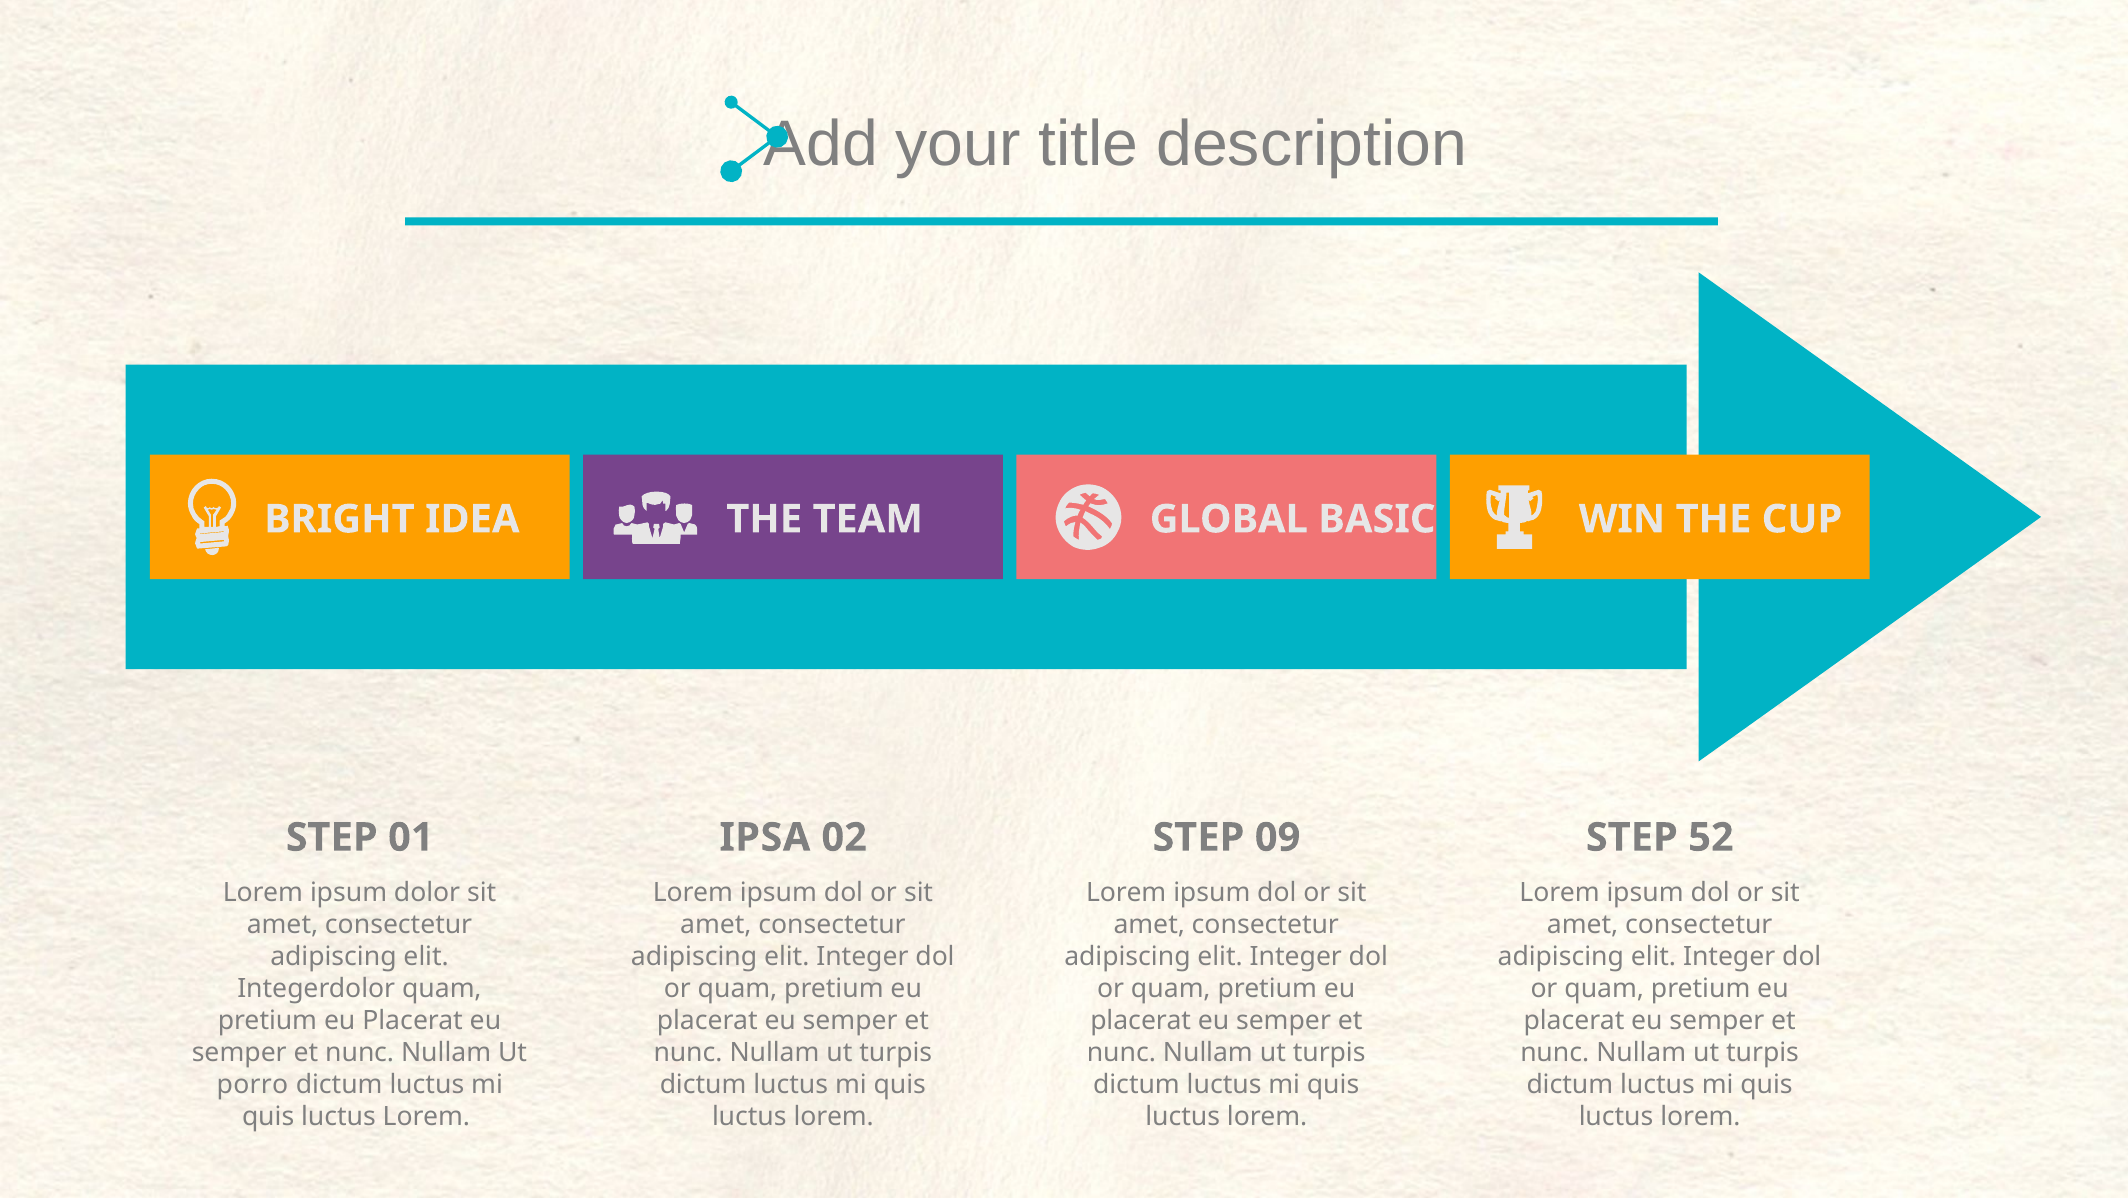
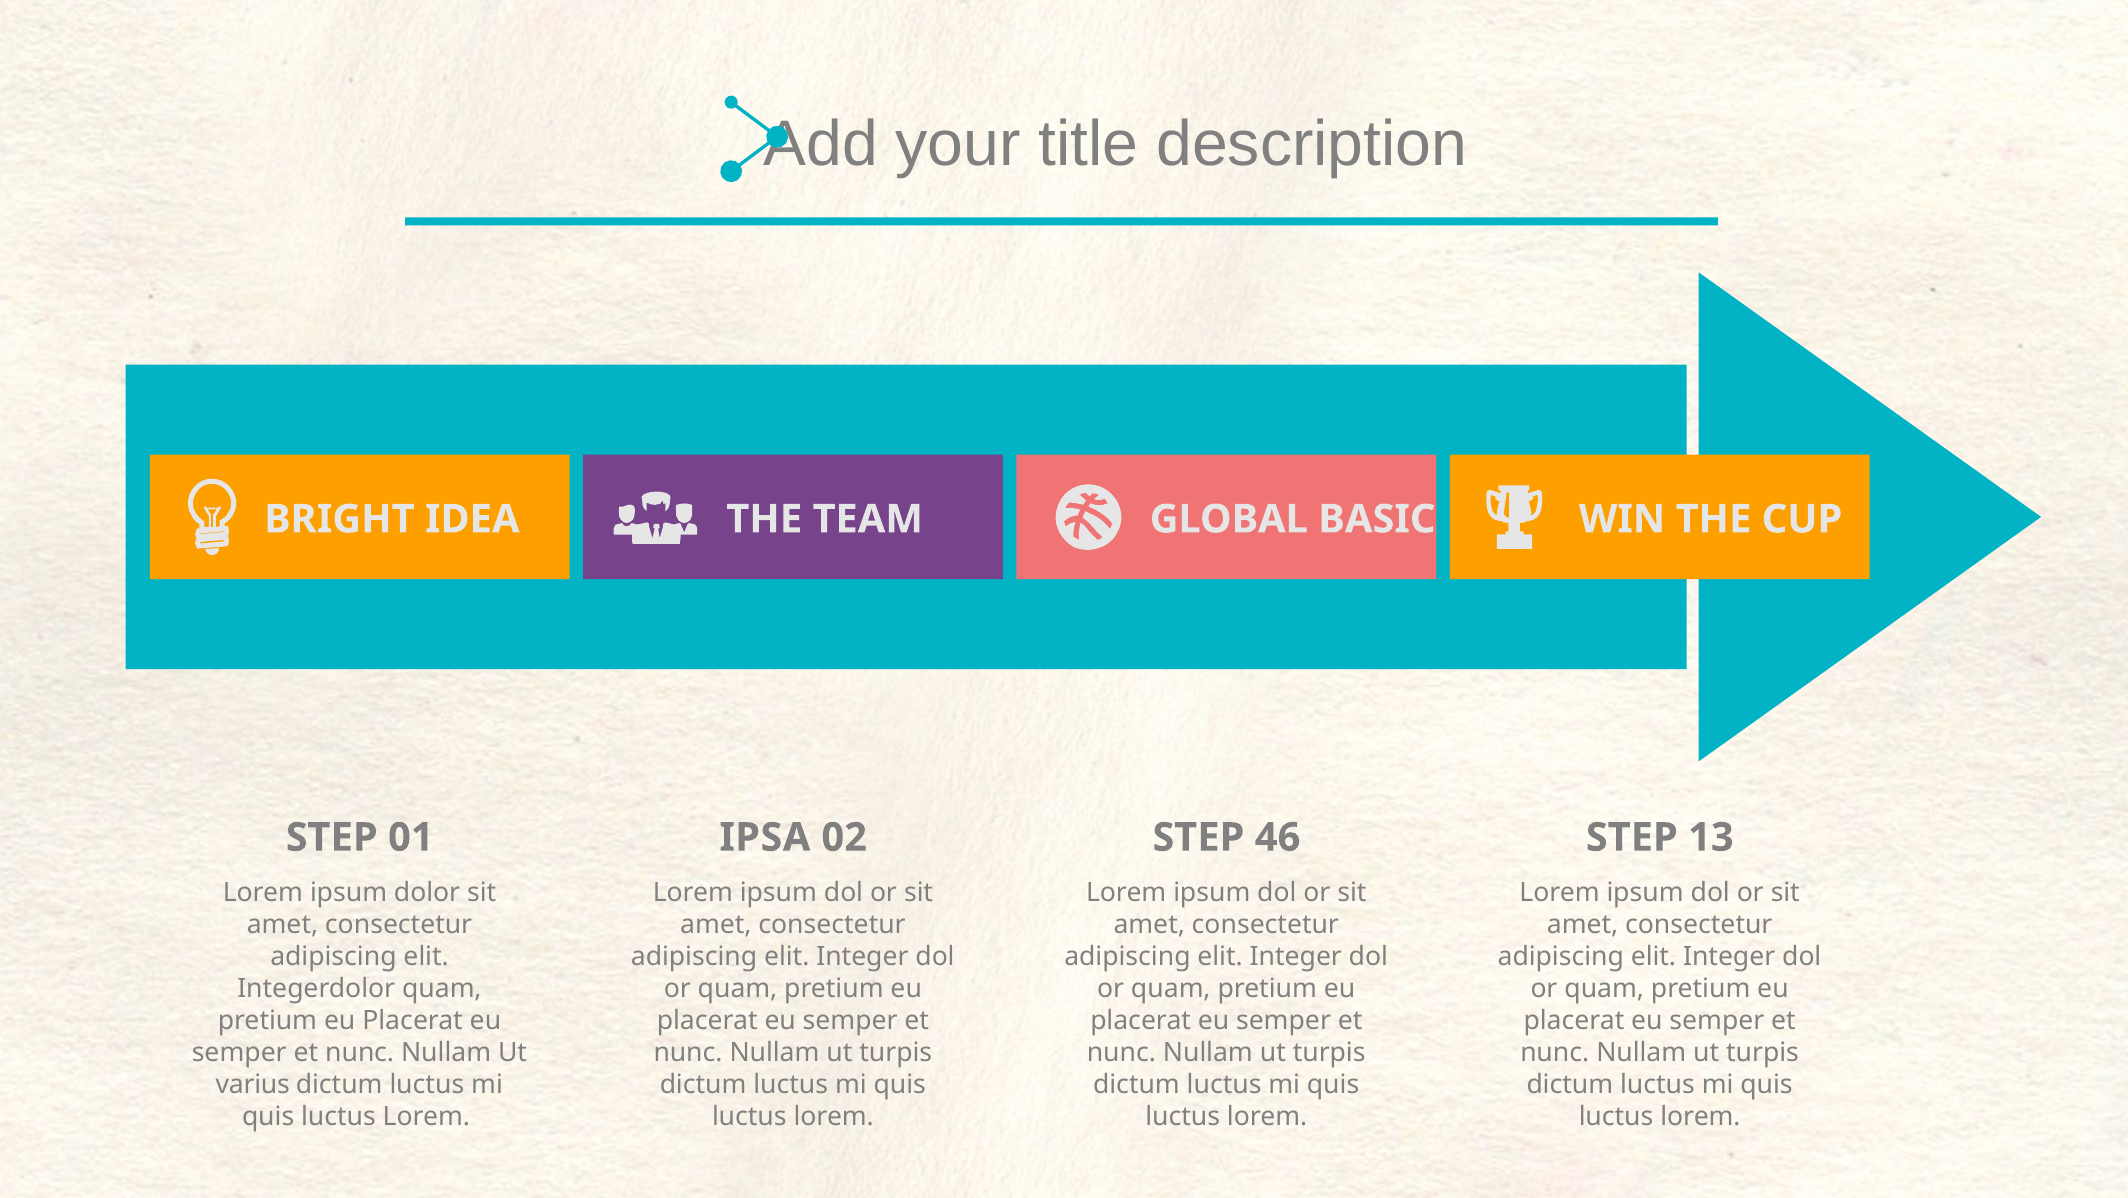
09: 09 -> 46
52: 52 -> 13
porro: porro -> varius
